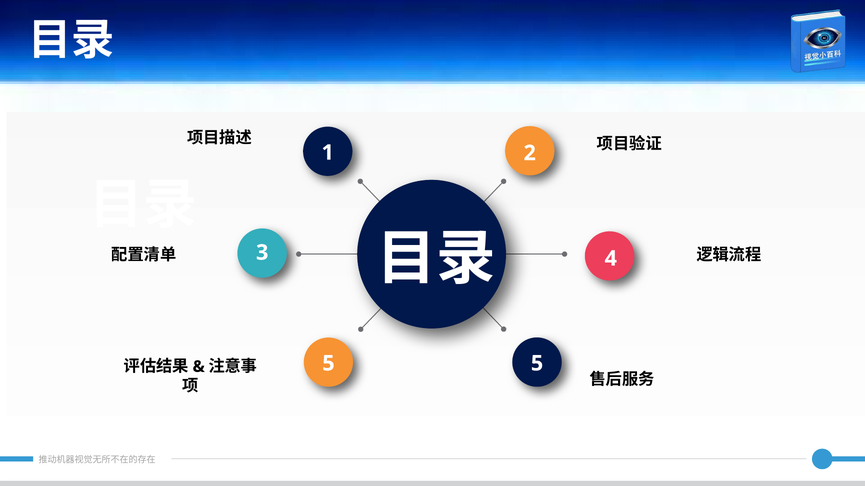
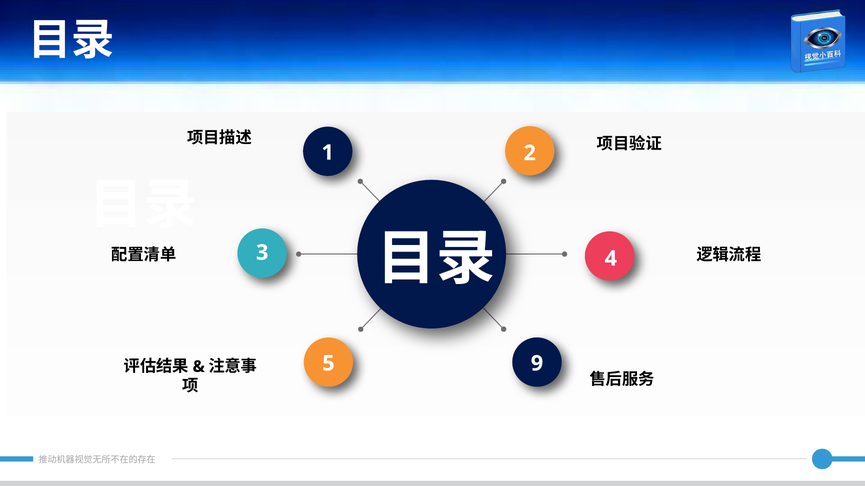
5 5: 5 -> 9
